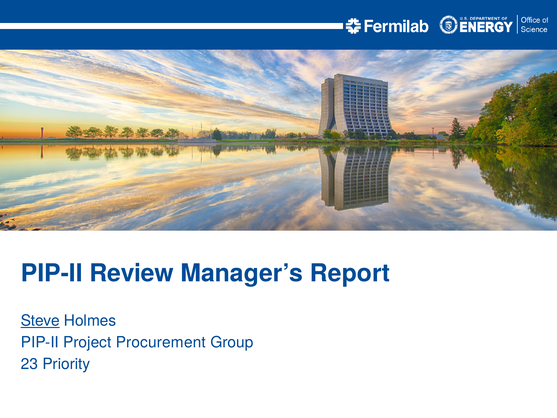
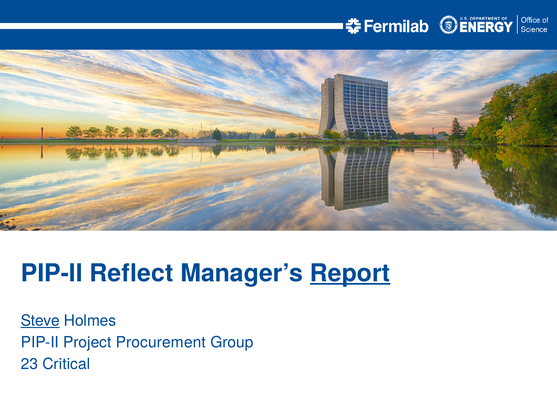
Review: Review -> Reflect
Report underline: none -> present
Priority: Priority -> Critical
